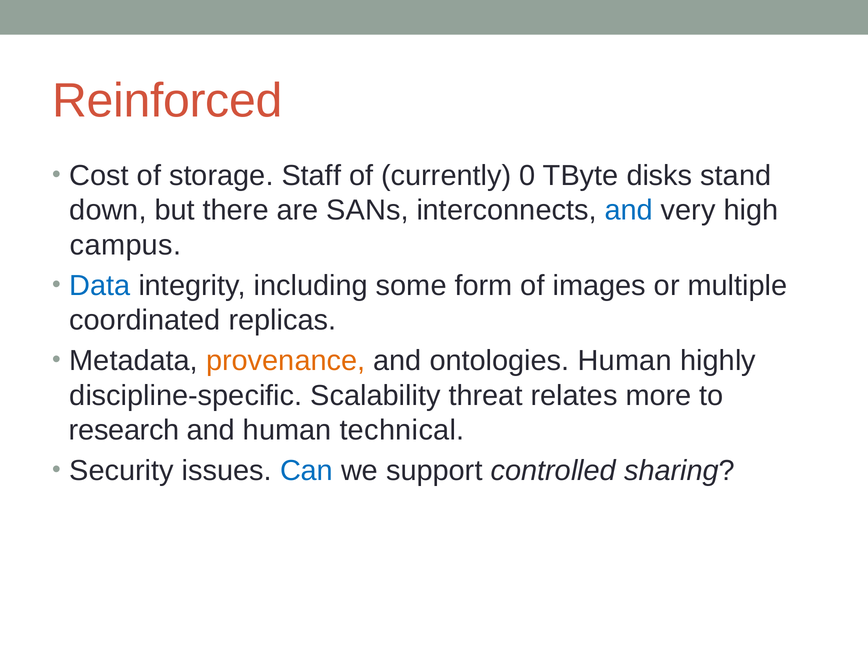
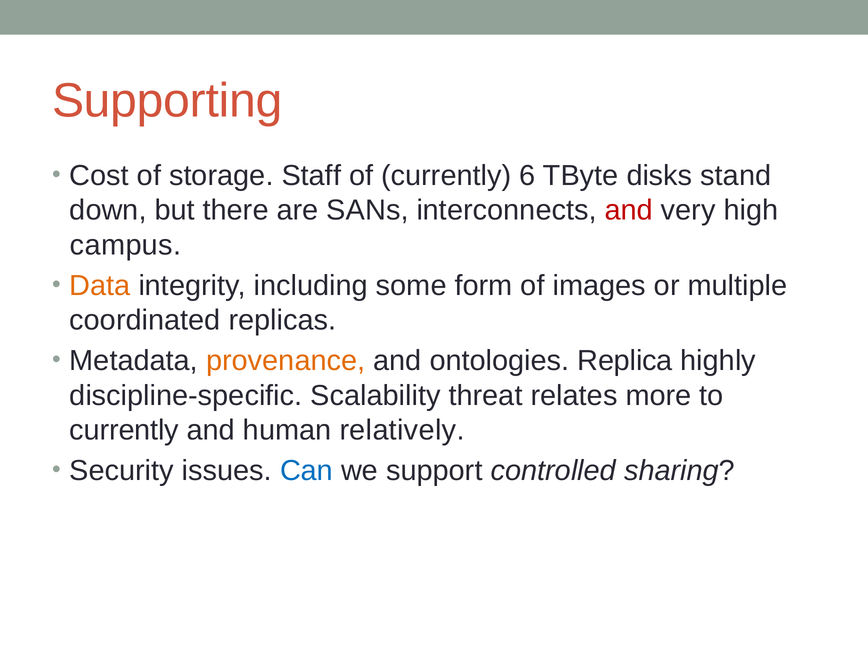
Reinforced: Reinforced -> Supporting
0: 0 -> 6
and at (629, 210) colour: blue -> red
Data colour: blue -> orange
ontologies Human: Human -> Replica
research at (124, 430): research -> currently
technical: technical -> relatively
